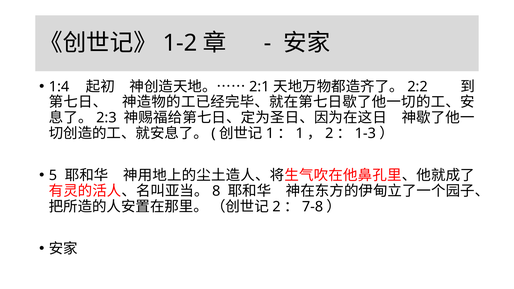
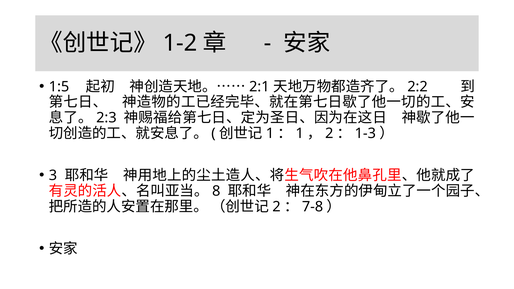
1:4: 1:4 -> 1:5
5: 5 -> 3
